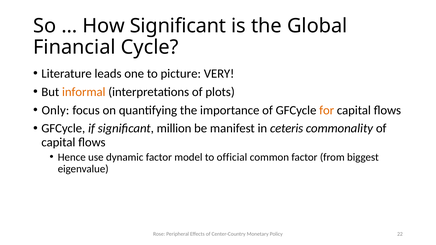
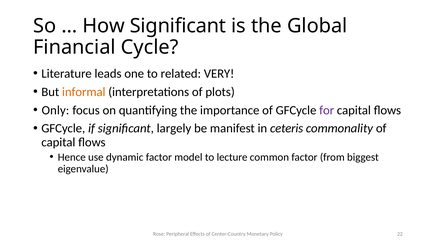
picture: picture -> related
for colour: orange -> purple
million: million -> largely
official: official -> lecture
